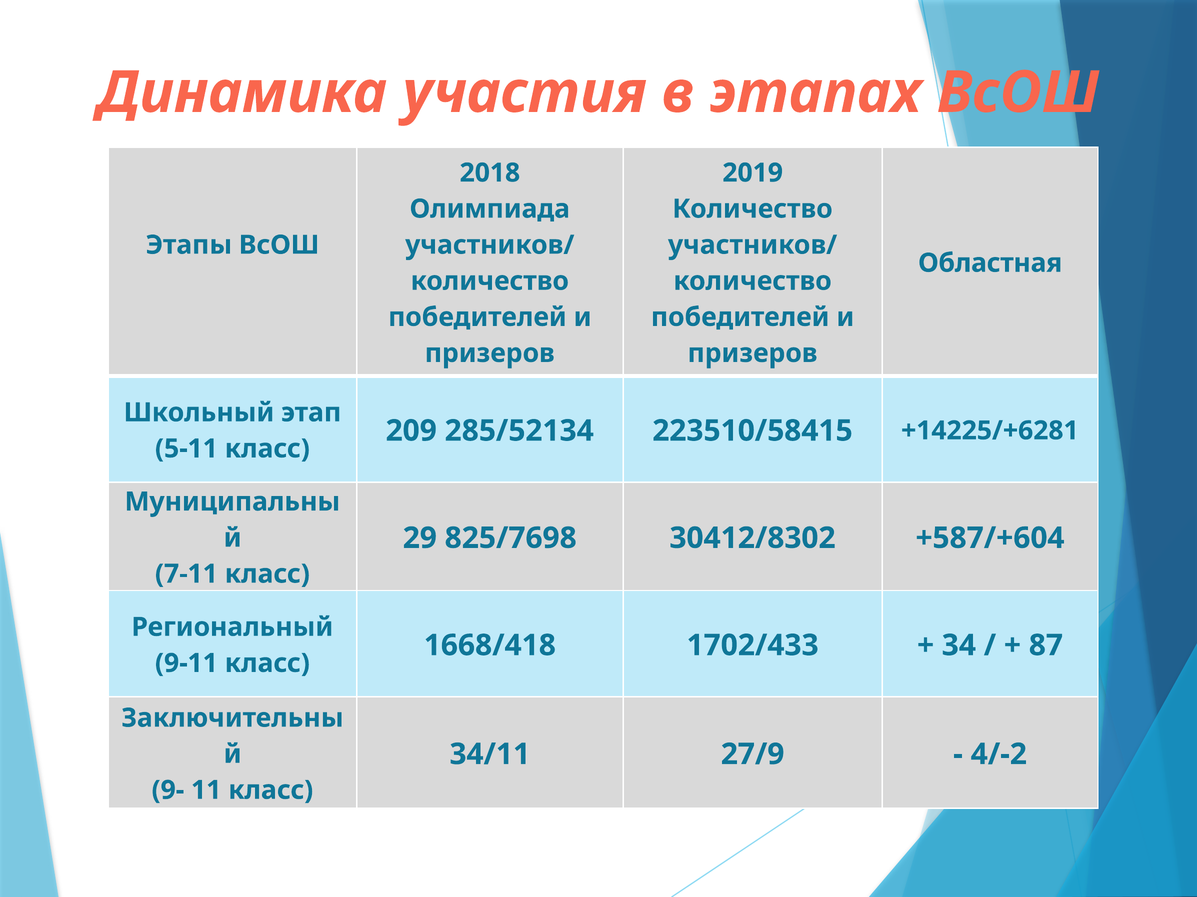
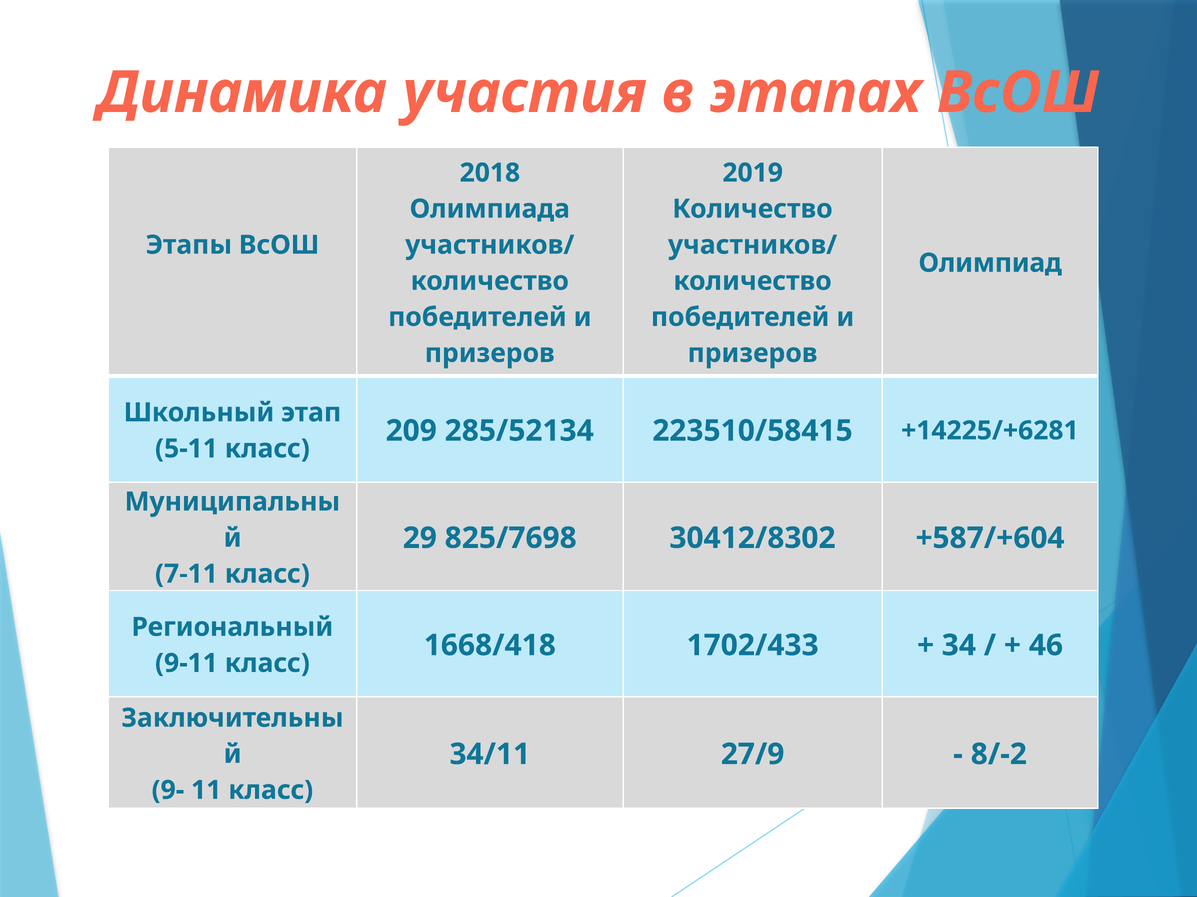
Областная: Областная -> Олимпиад
87: 87 -> 46
4/-2: 4/-2 -> 8/-2
